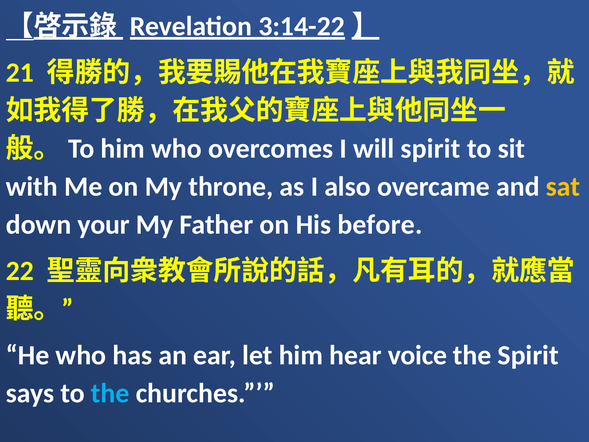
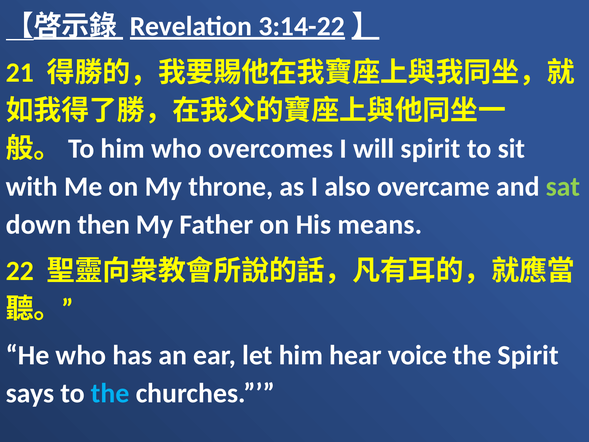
sat colour: yellow -> light green
your: your -> then
before: before -> means
